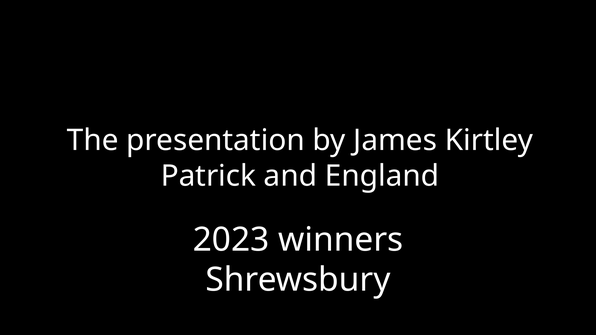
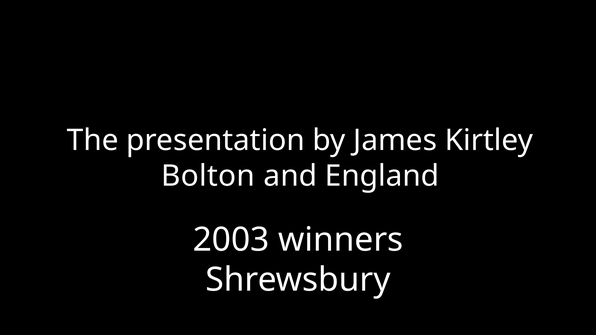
Patrick: Patrick -> Bolton
2023: 2023 -> 2003
